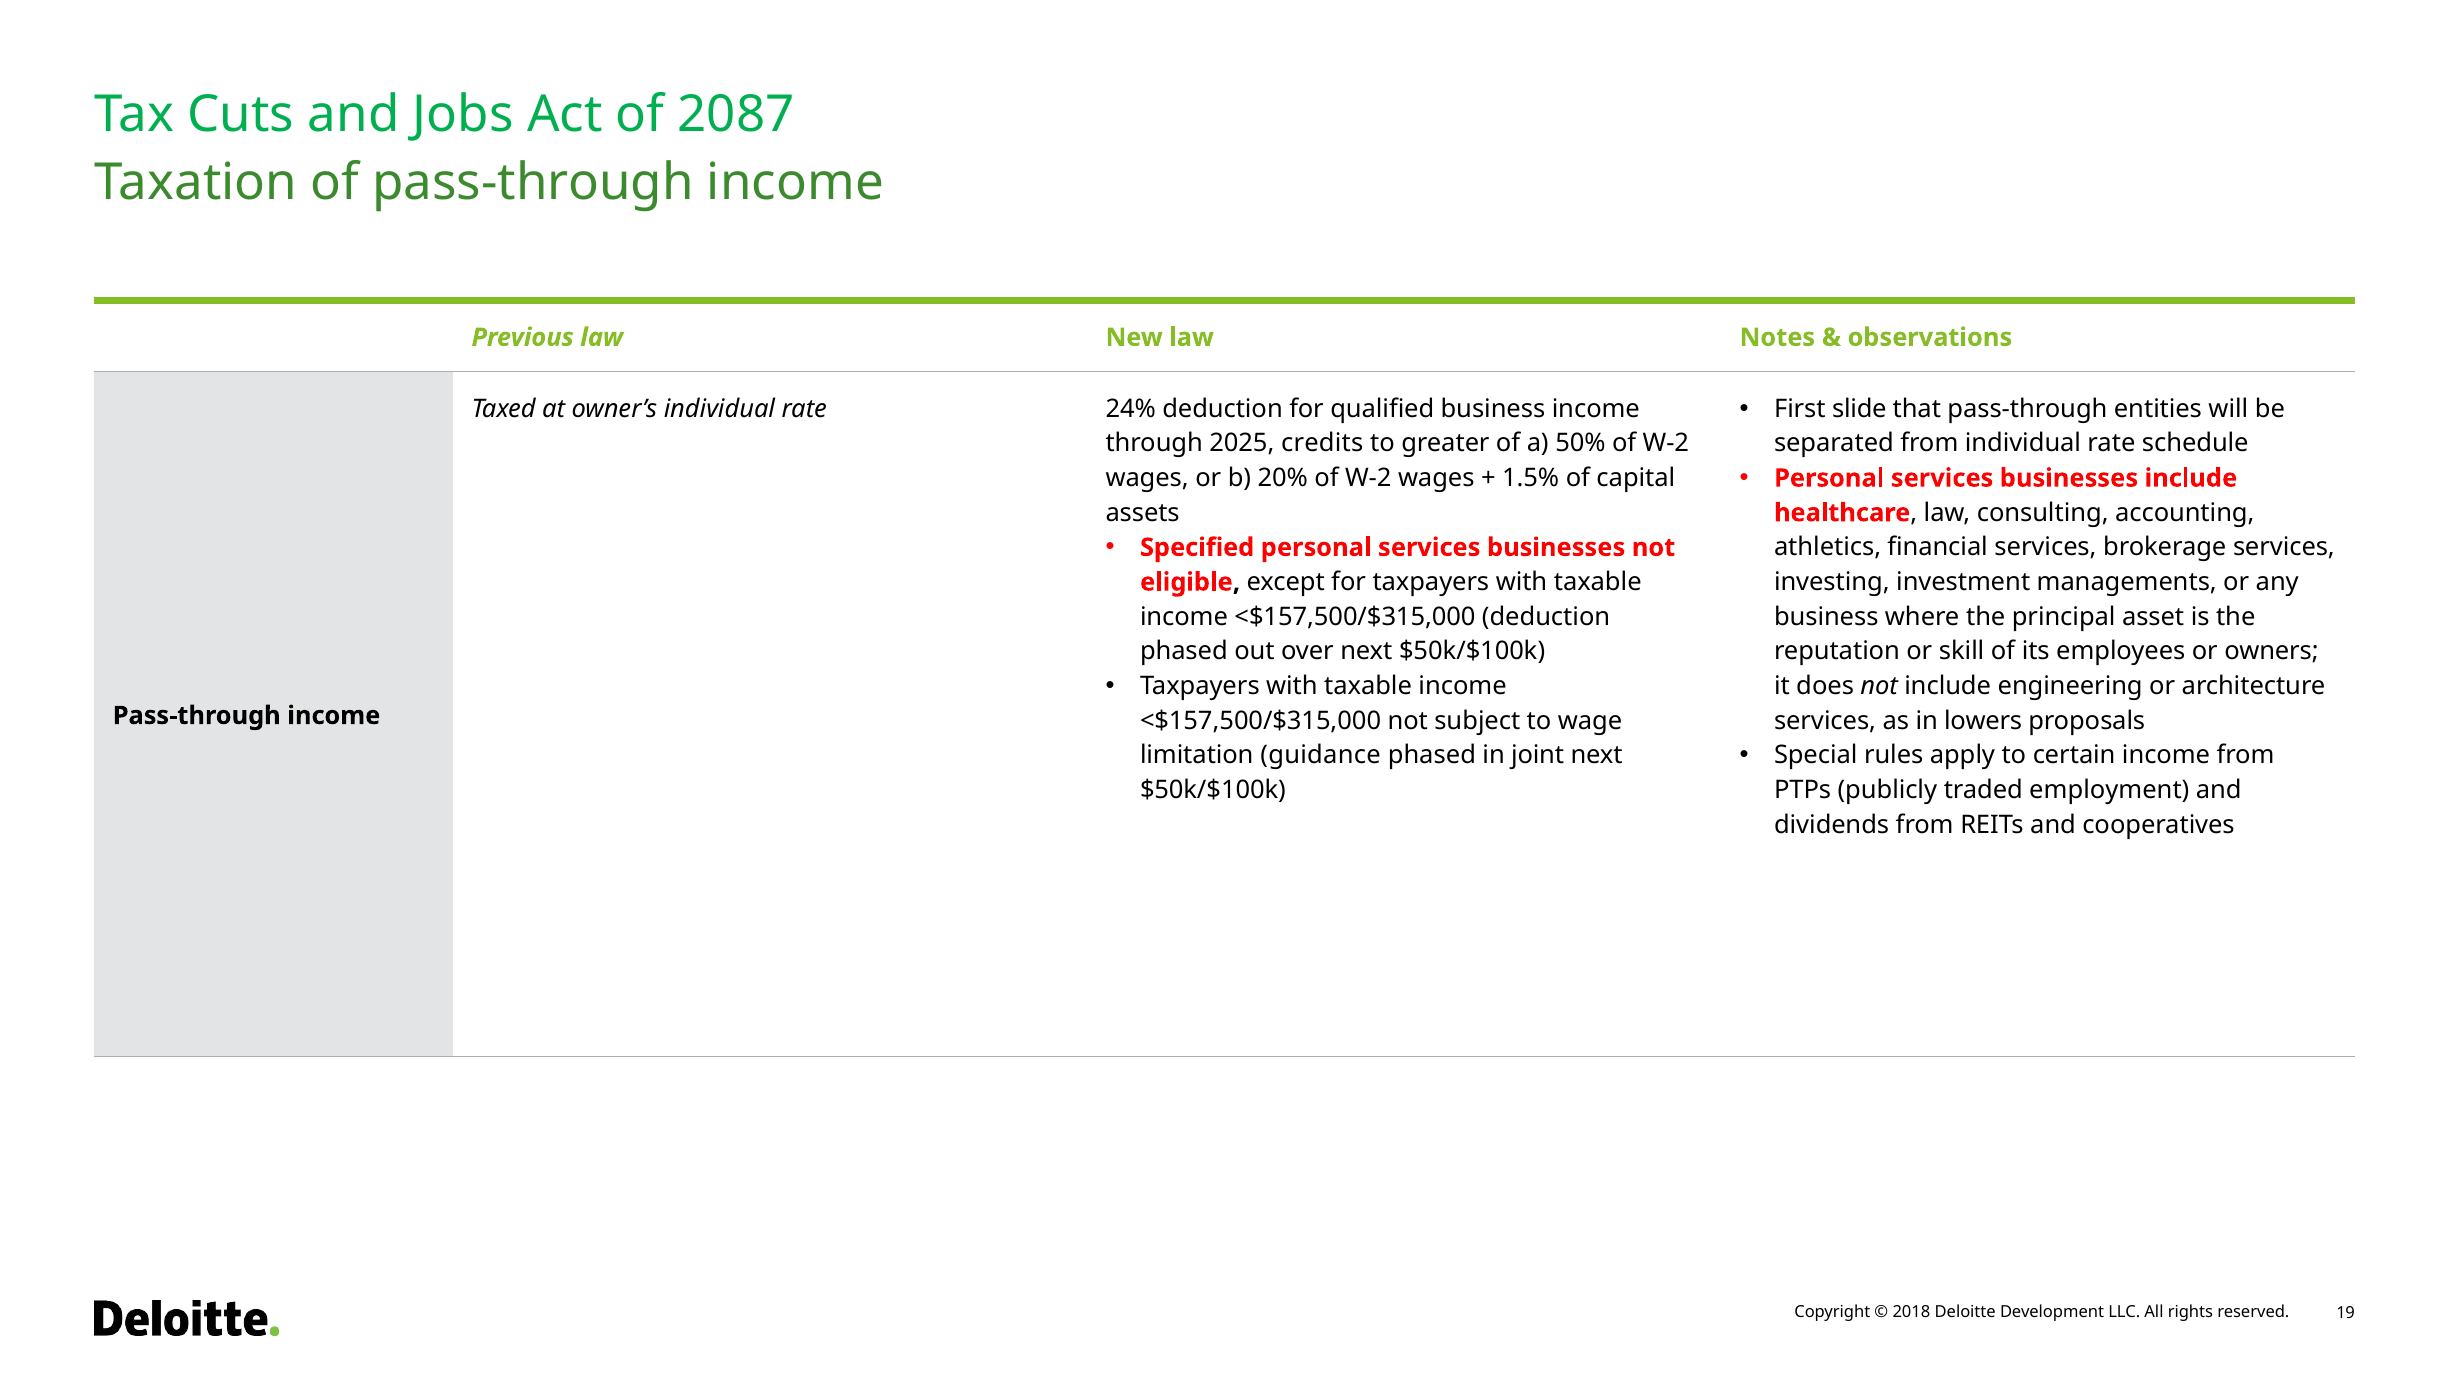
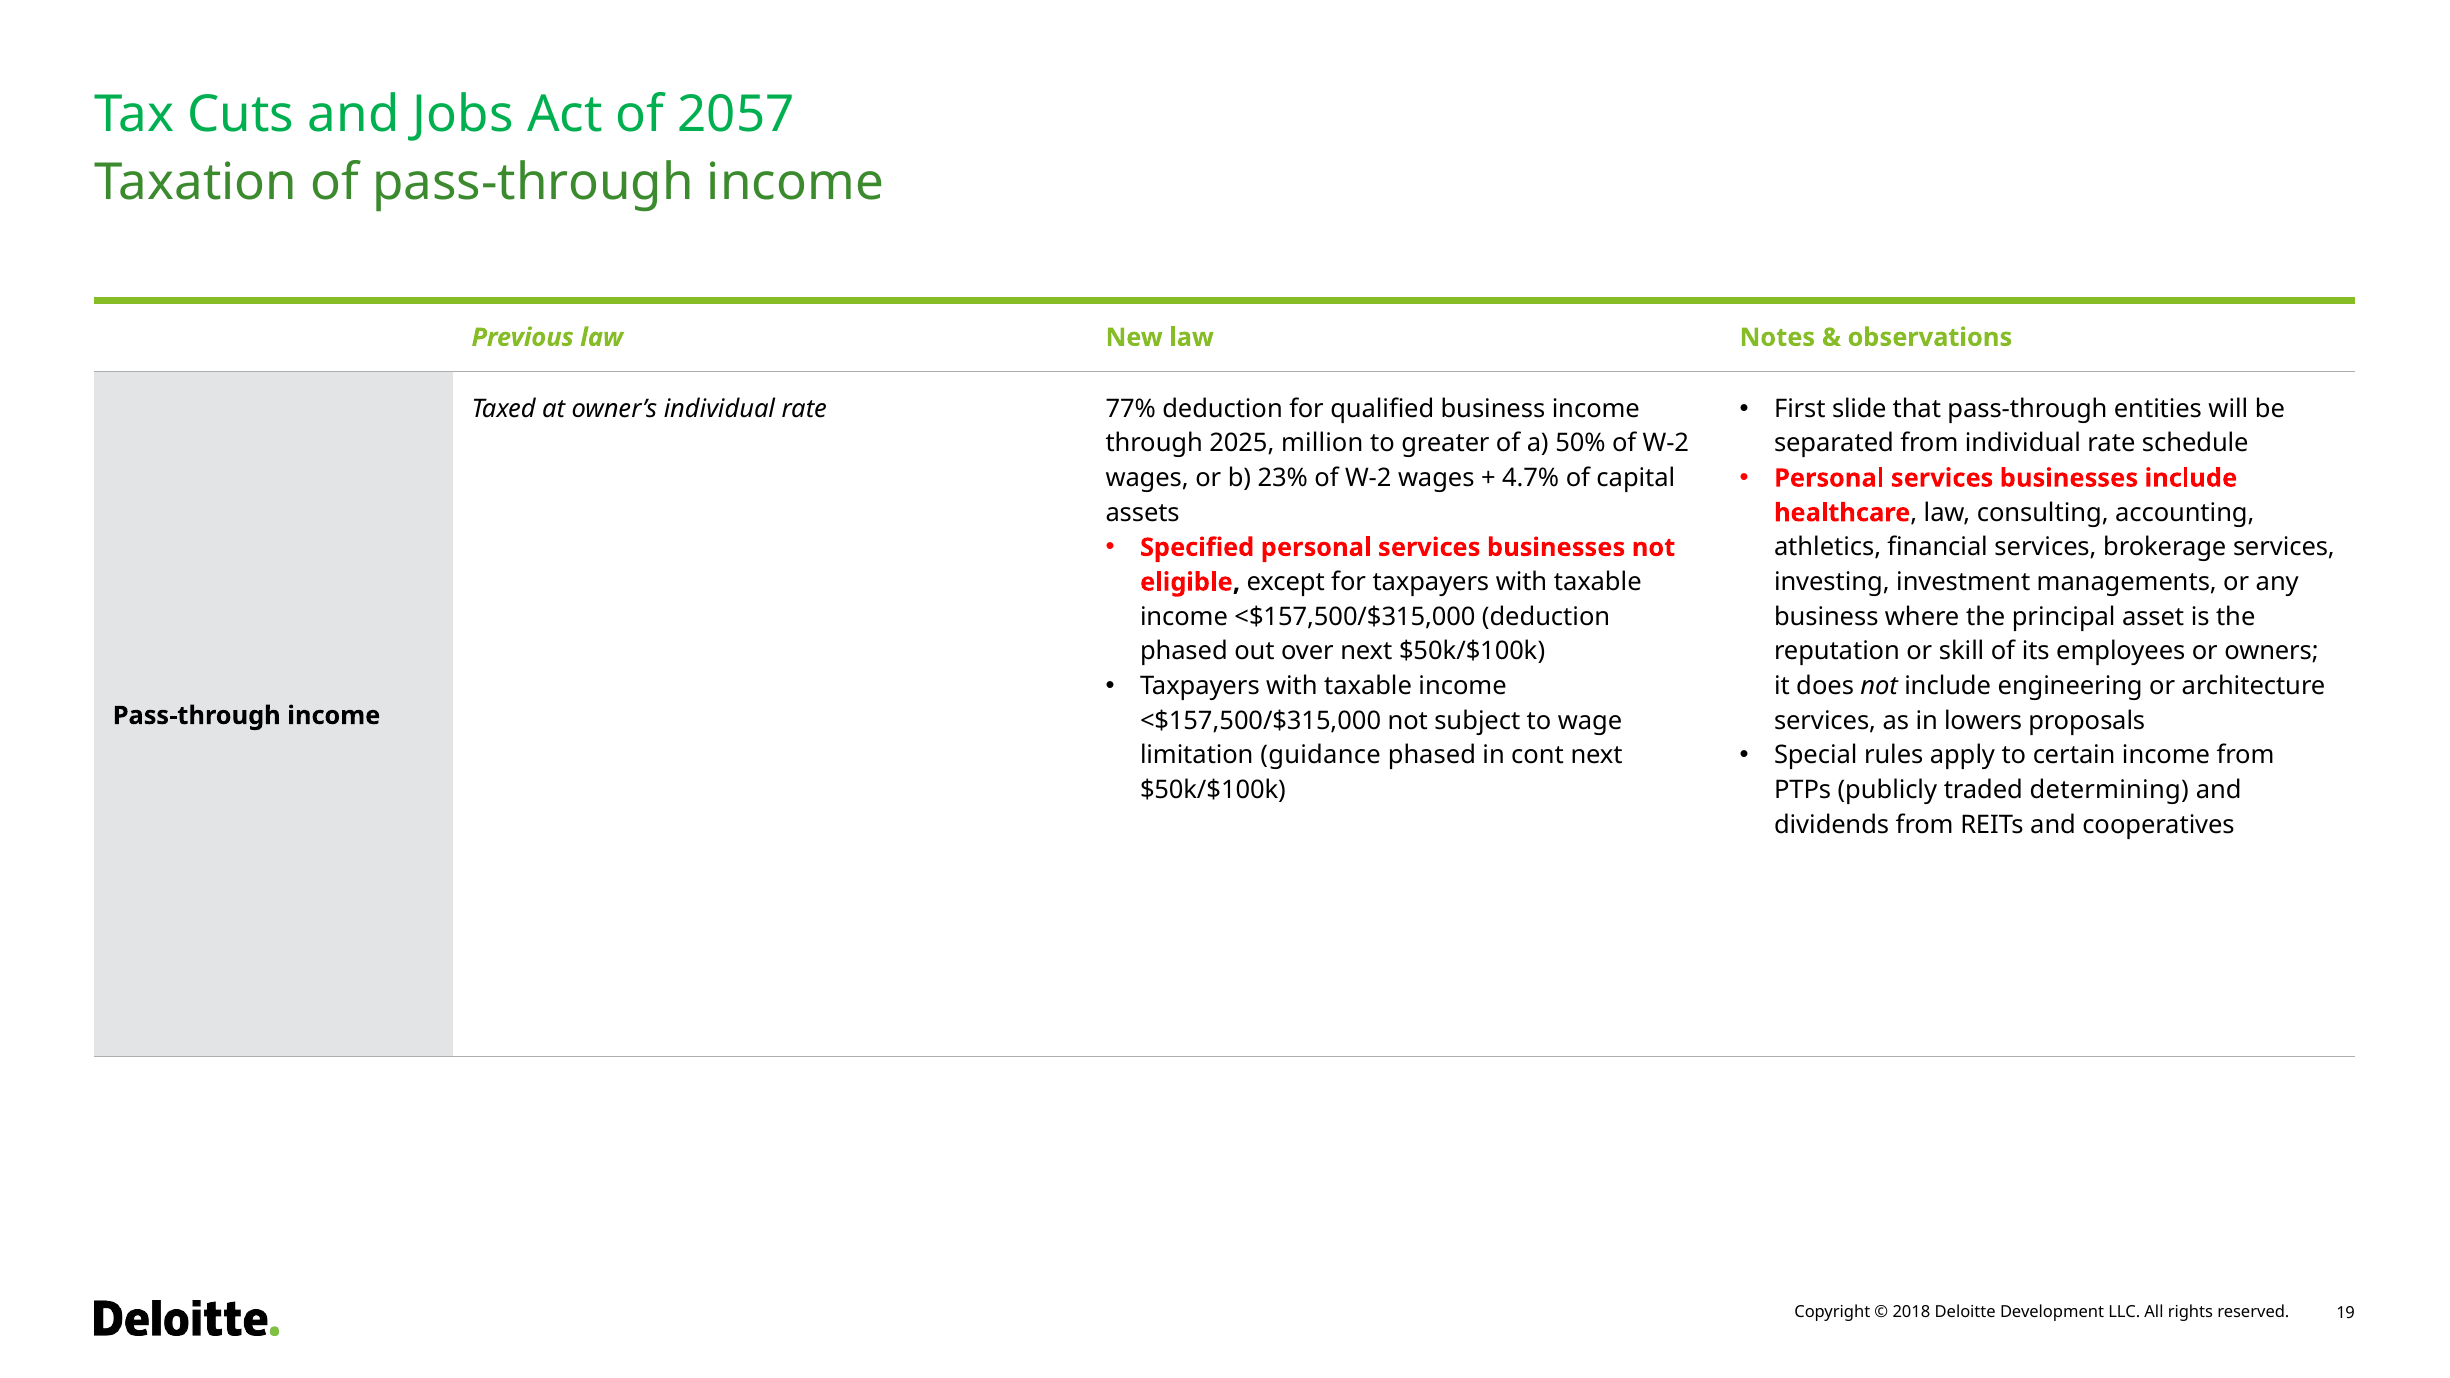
2087: 2087 -> 2057
24%: 24% -> 77%
credits: credits -> million
20%: 20% -> 23%
1.5%: 1.5% -> 4.7%
joint: joint -> cont
employment: employment -> determining
